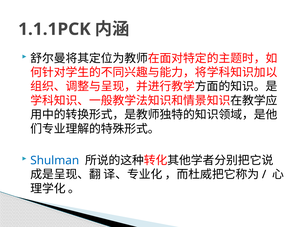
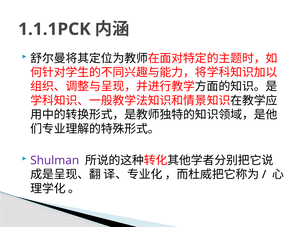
Shulman colour: blue -> purple
